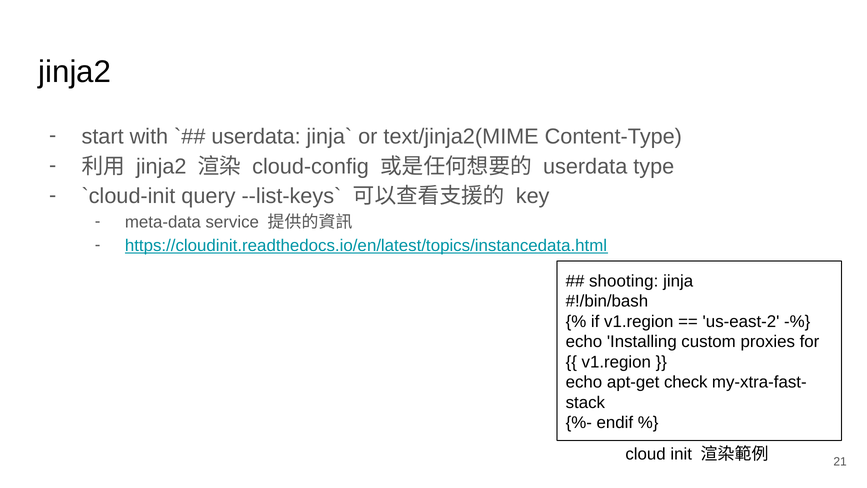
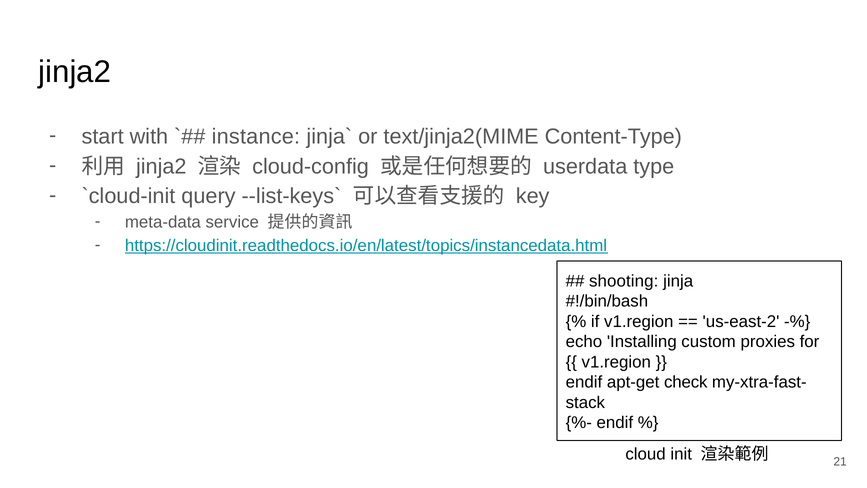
userdata at (256, 136): userdata -> instance
echo at (584, 382): echo -> endif
